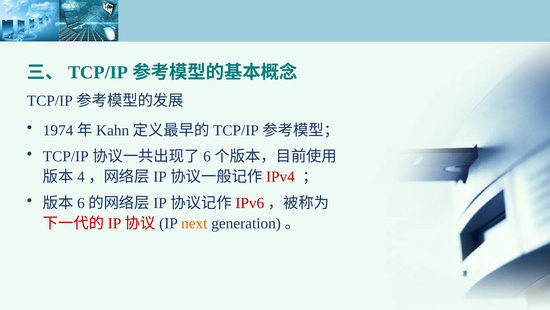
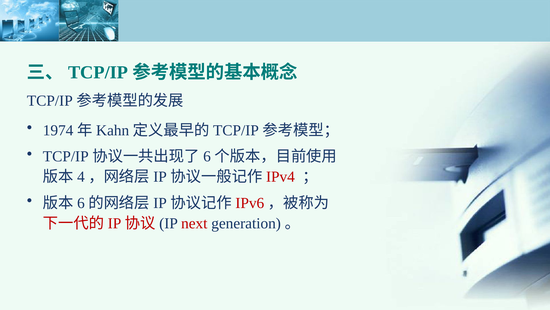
next colour: orange -> red
